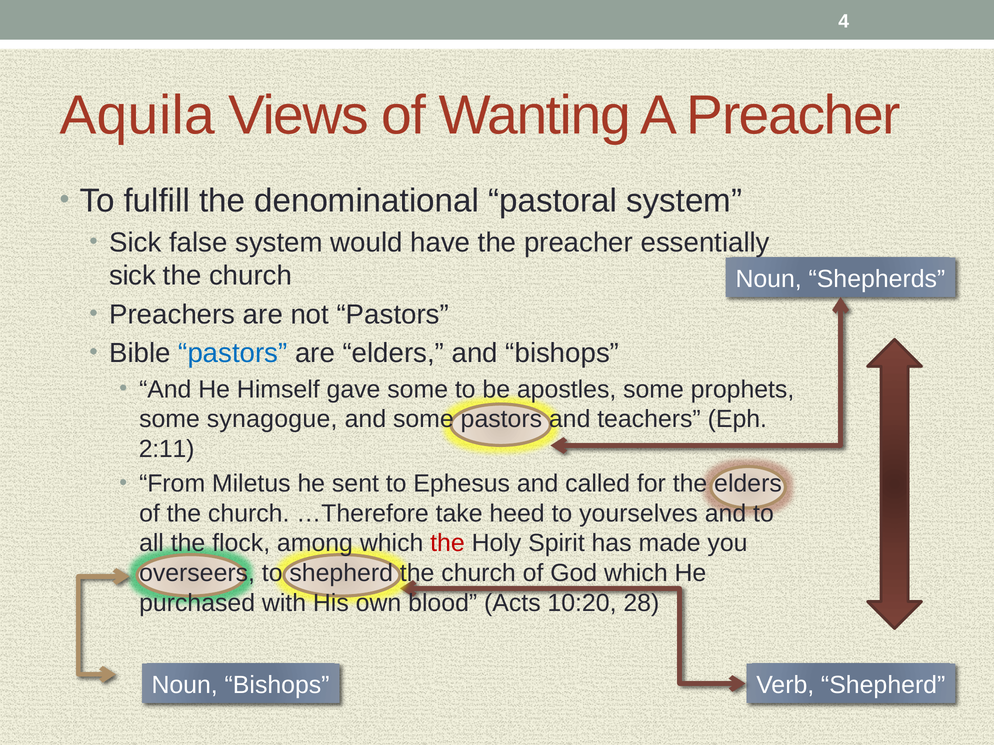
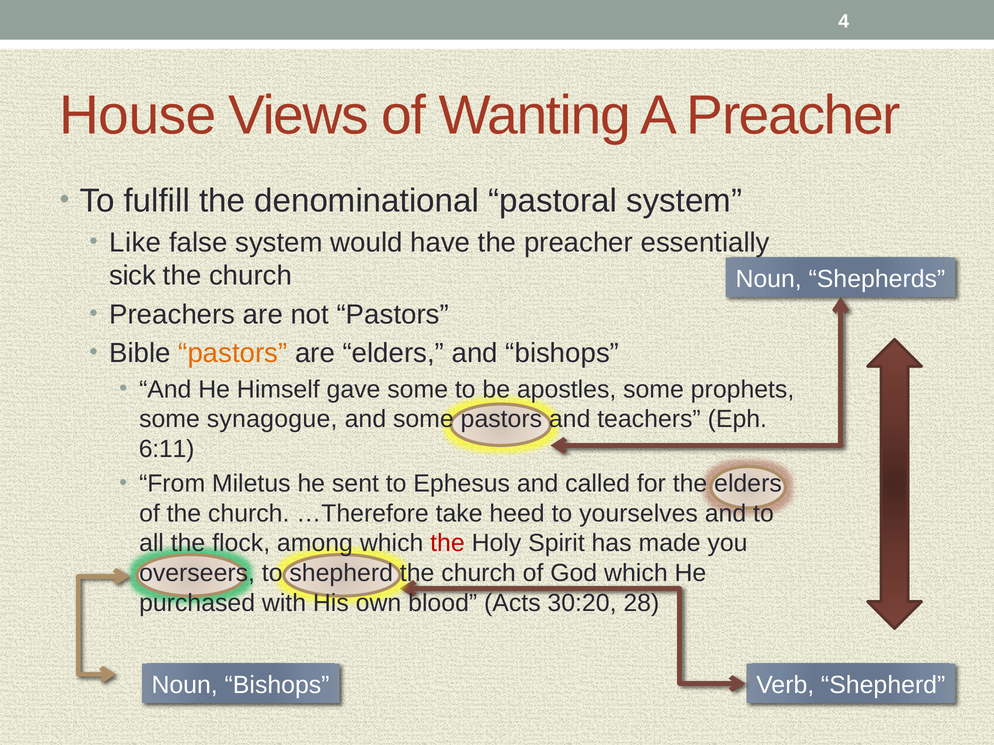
Aquila: Aquila -> House
Sick at (135, 243): Sick -> Like
pastors at (233, 353) colour: blue -> orange
2:11: 2:11 -> 6:11
10:20: 10:20 -> 30:20
